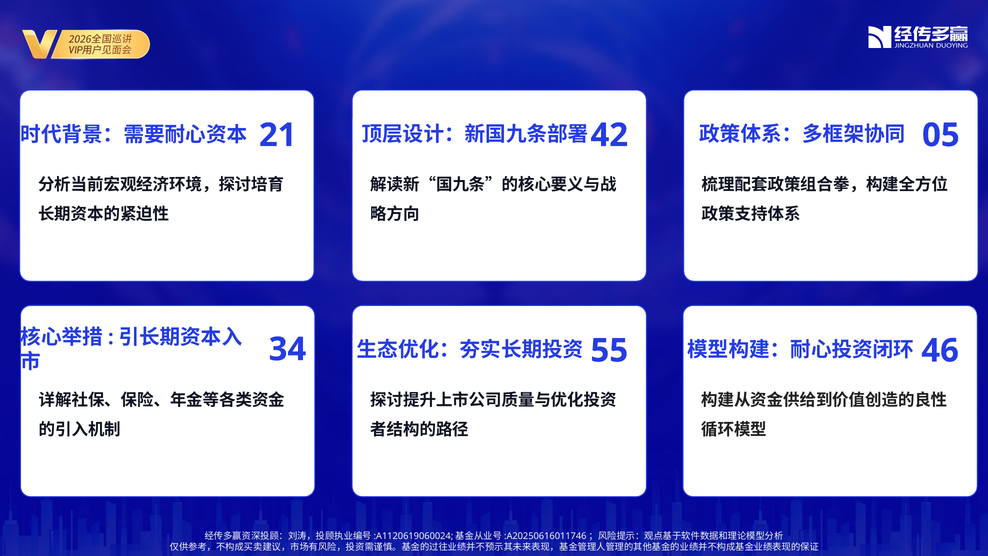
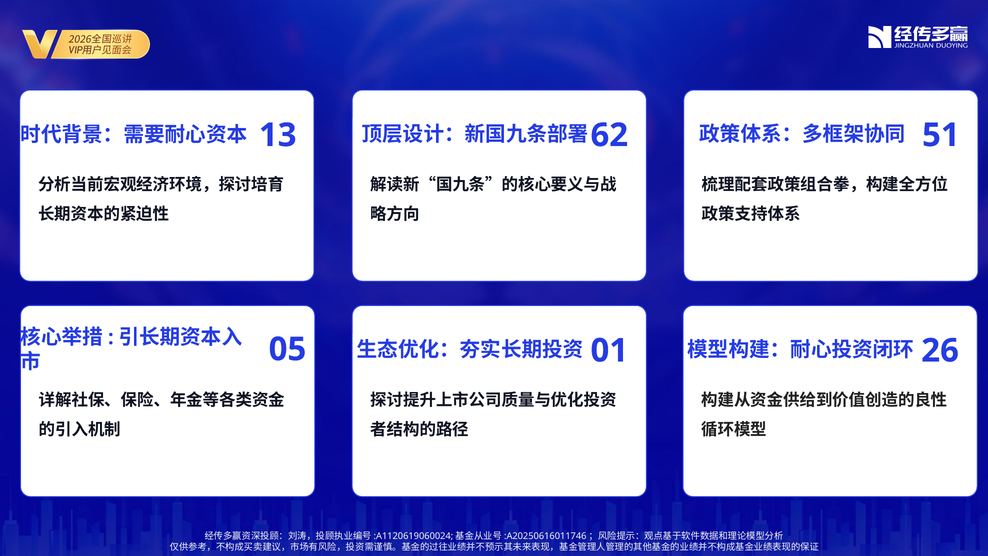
42: 42 -> 62
05: 05 -> 51
21: 21 -> 13
55: 55 -> 01
46: 46 -> 26
34: 34 -> 05
